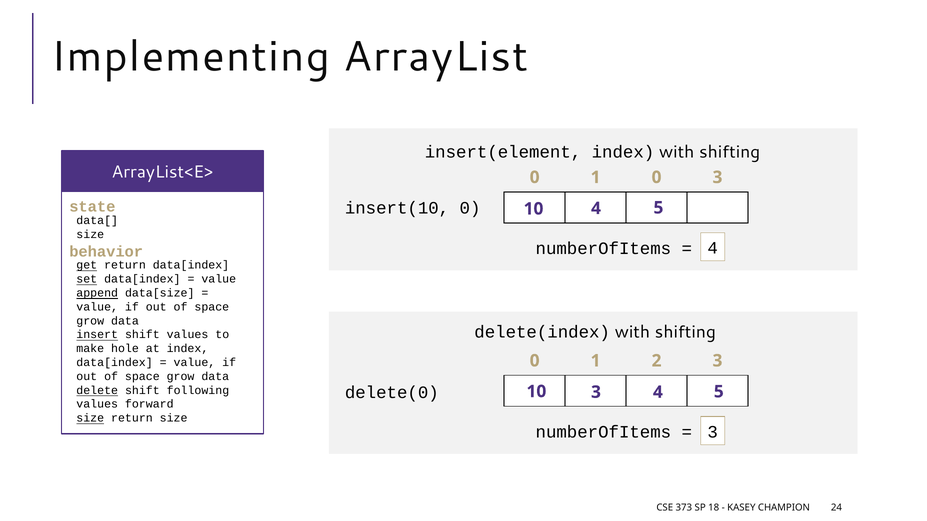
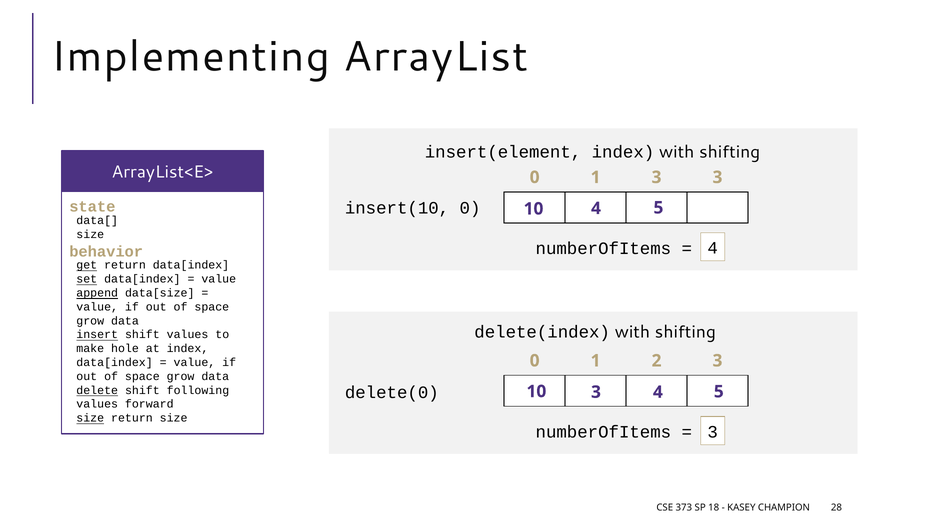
1 0: 0 -> 3
24: 24 -> 28
